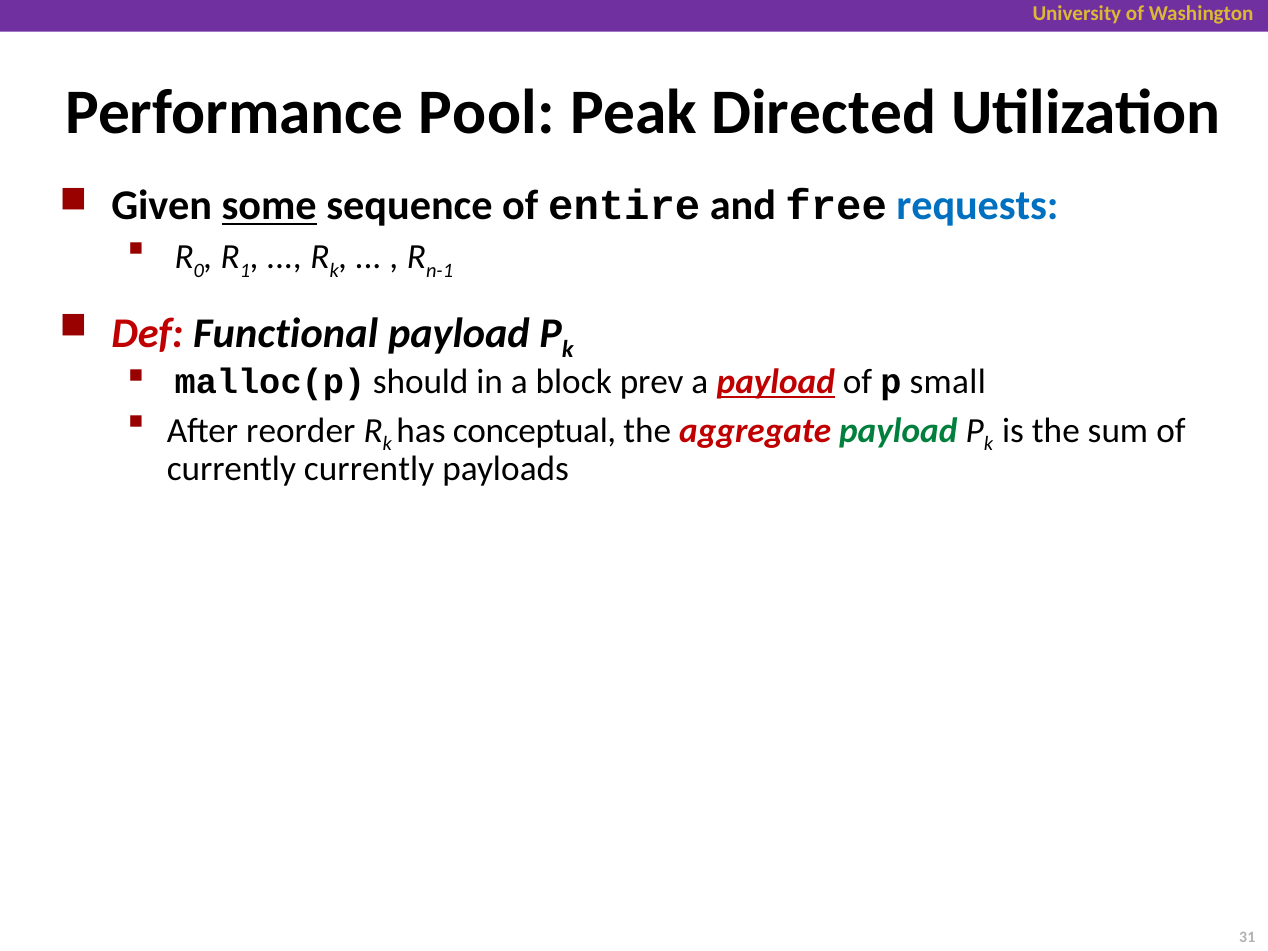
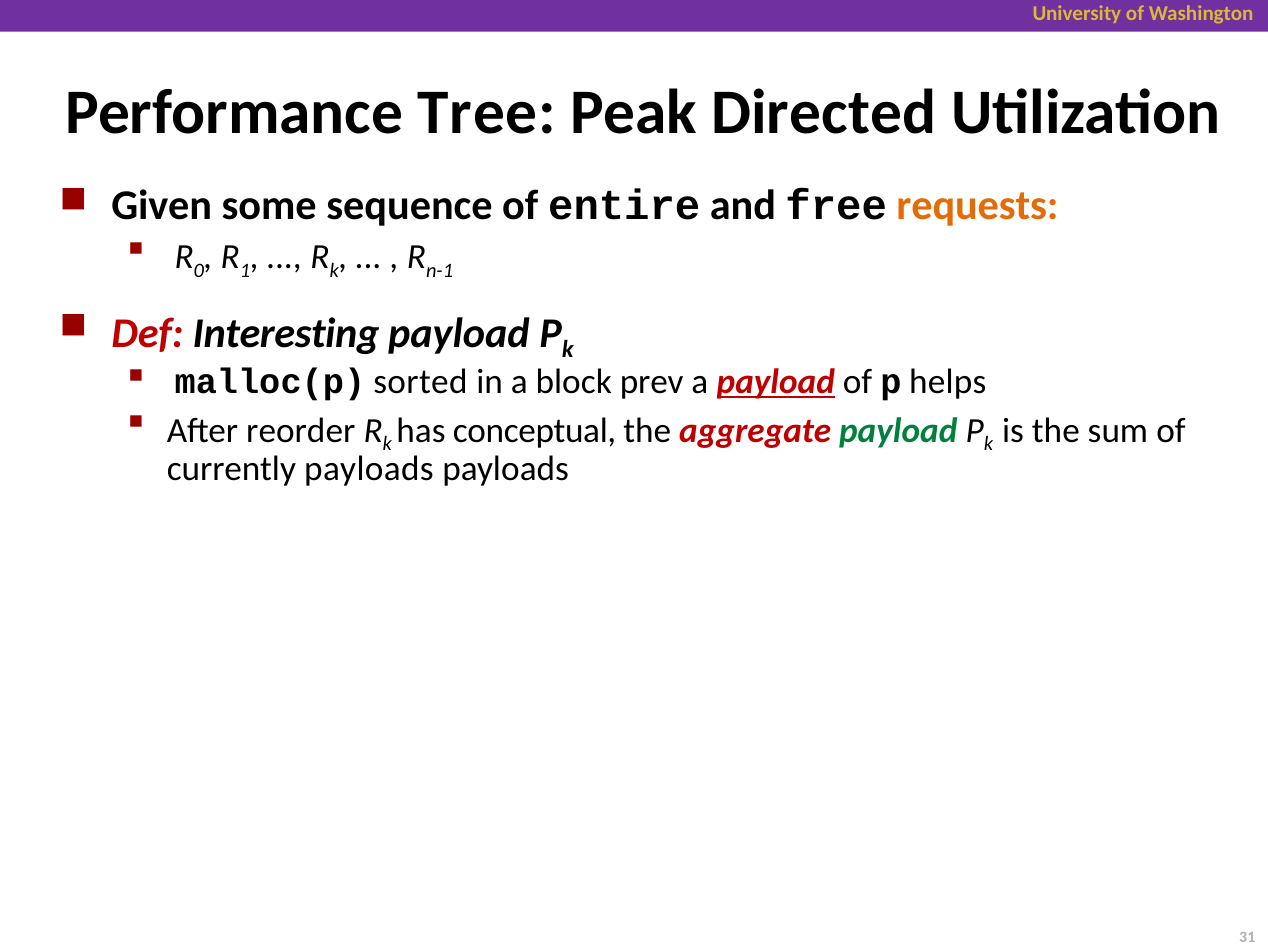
Pool: Pool -> Tree
some underline: present -> none
requests colour: blue -> orange
Functional: Functional -> Interesting
should: should -> sorted
small: small -> helps
currently currently: currently -> payloads
